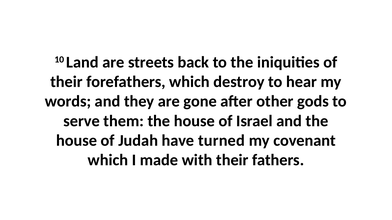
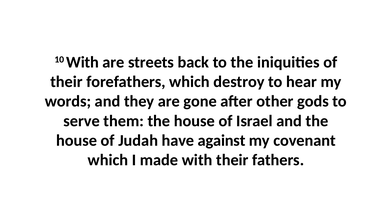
10 Land: Land -> With
turned: turned -> against
